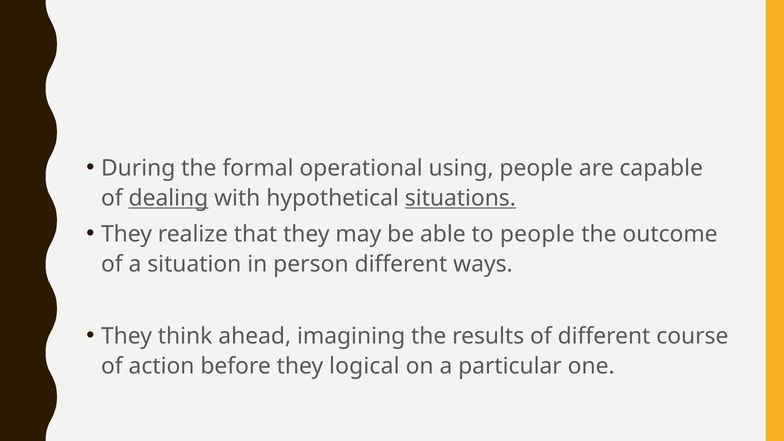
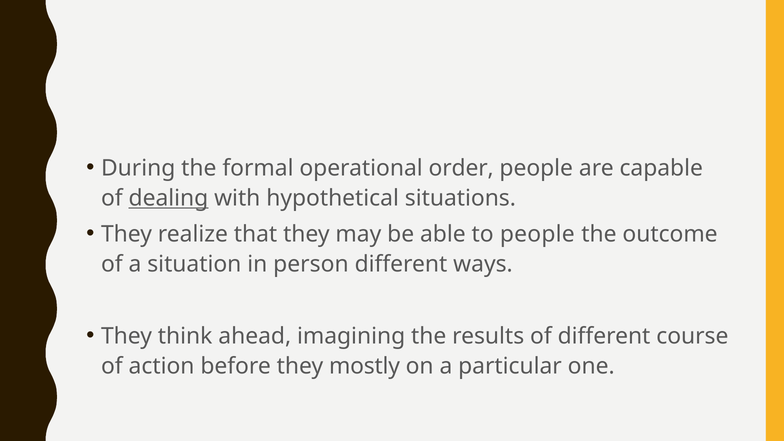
using: using -> order
situations underline: present -> none
logical: logical -> mostly
